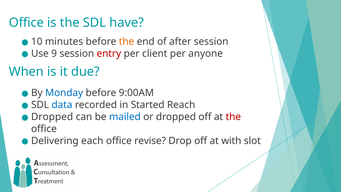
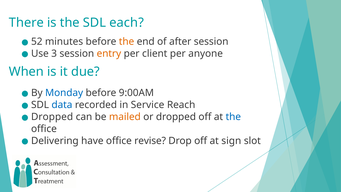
Office at (26, 23): Office -> There
have: have -> each
10: 10 -> 52
9: 9 -> 3
entry colour: red -> orange
Started: Started -> Service
mailed colour: blue -> orange
the at (233, 117) colour: red -> blue
each: each -> have
with: with -> sign
